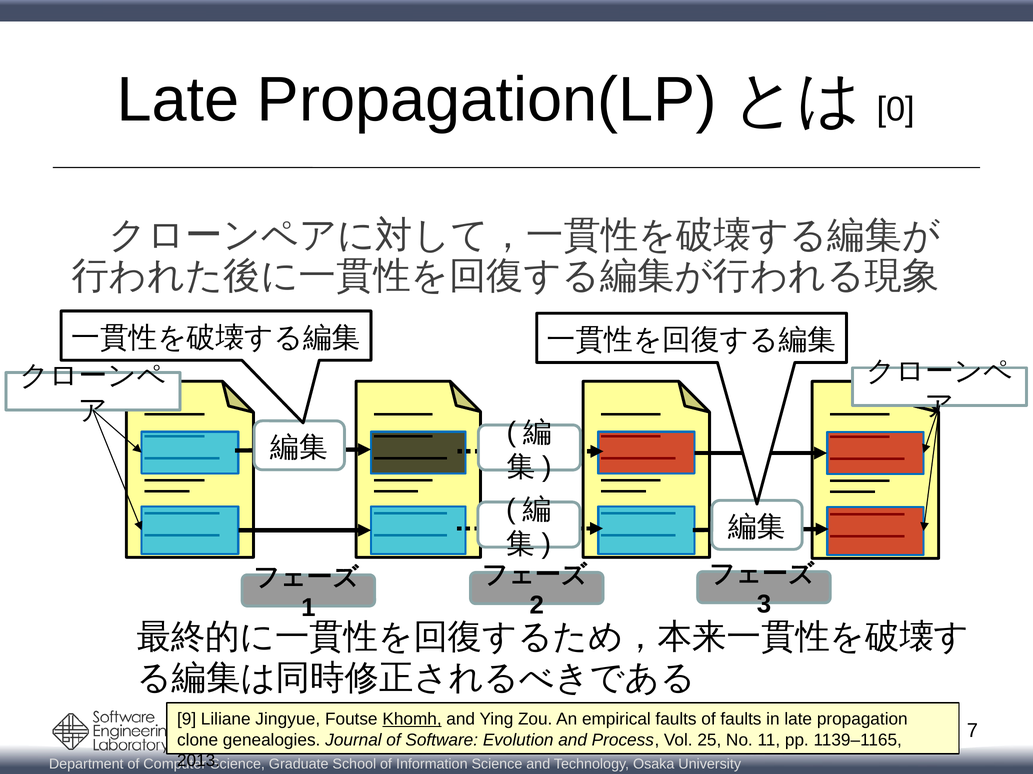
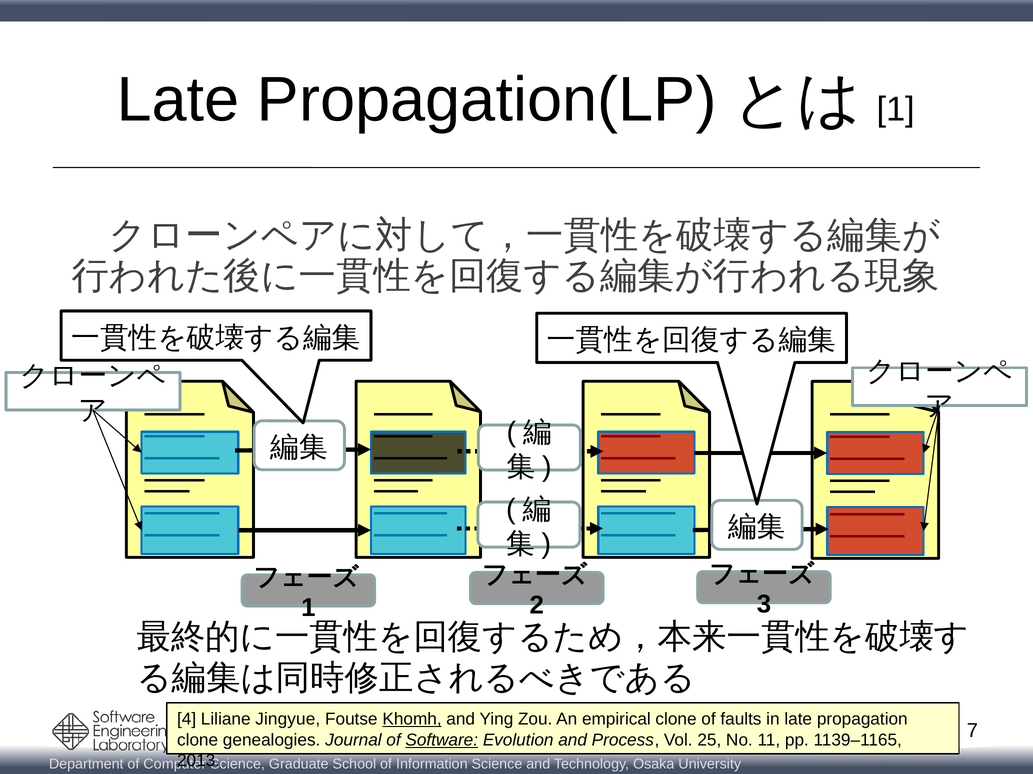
0 at (896, 109): 0 -> 1
9: 9 -> 4
empirical faults: faults -> clone
Software underline: none -> present
